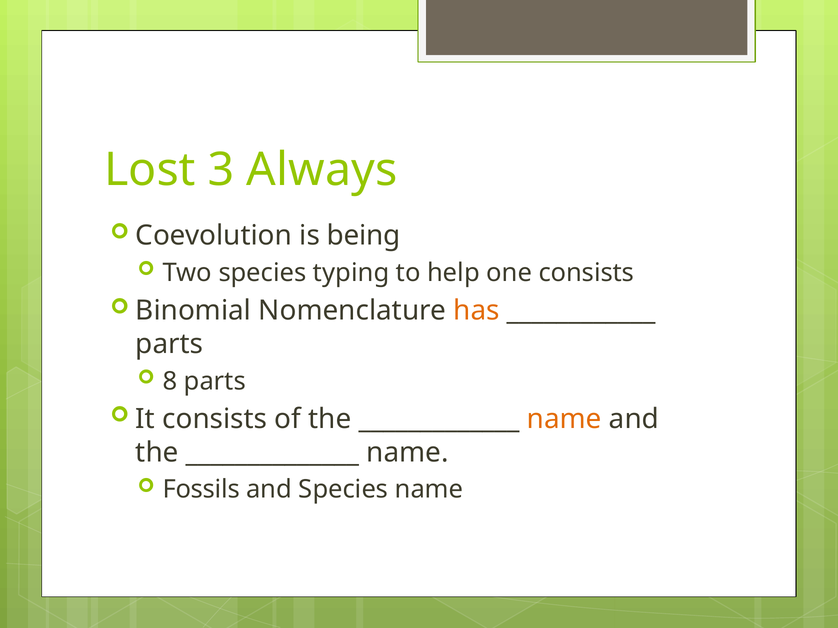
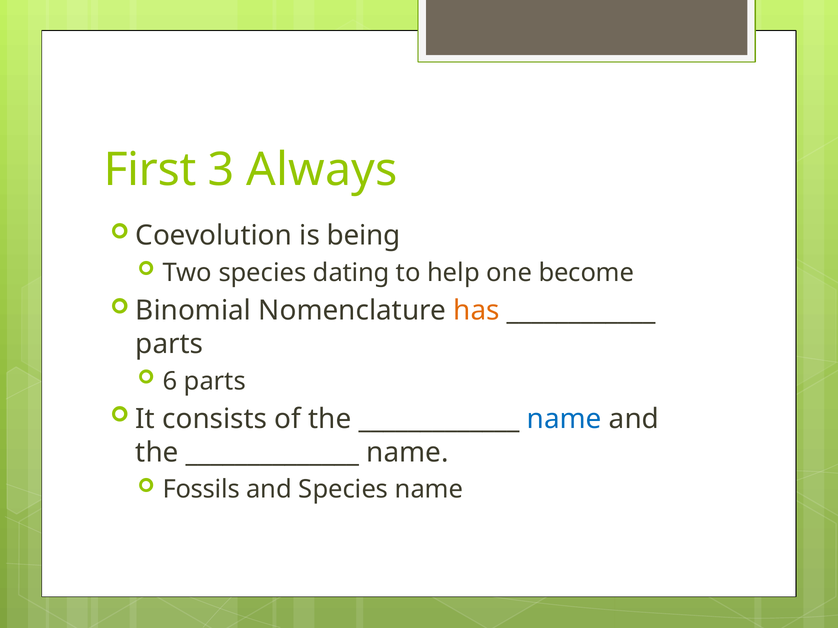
Lost: Lost -> First
typing: typing -> dating
one consists: consists -> become
8: 8 -> 6
name at (564, 419) colour: orange -> blue
